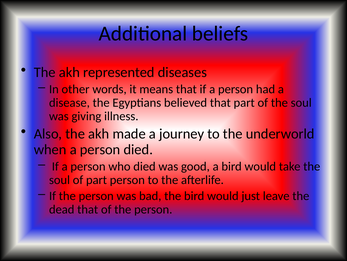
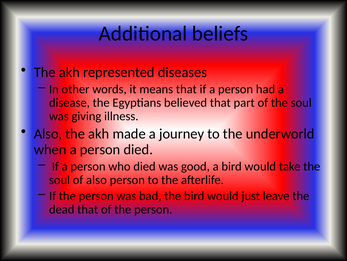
of part: part -> also
